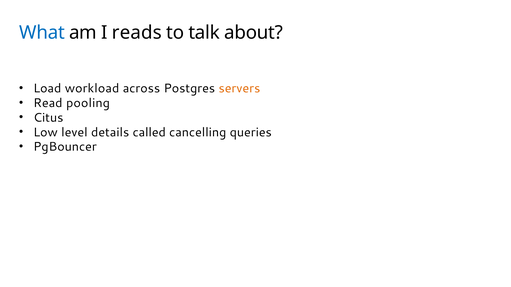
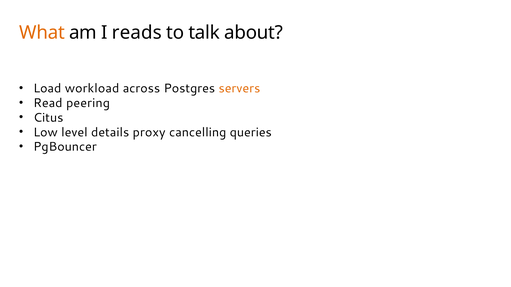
What colour: blue -> orange
pooling: pooling -> peering
called: called -> proxy
